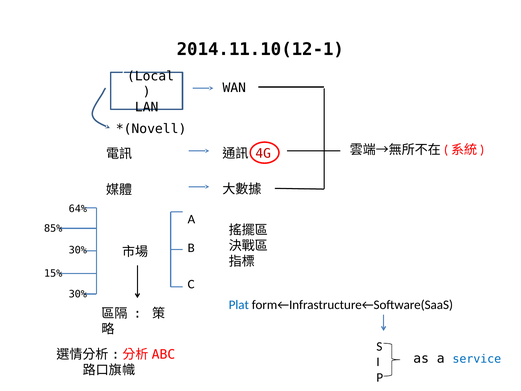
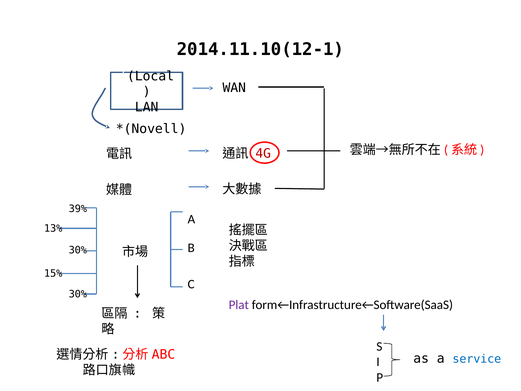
64%: 64% -> 39%
85%: 85% -> 13%
Plat colour: blue -> purple
